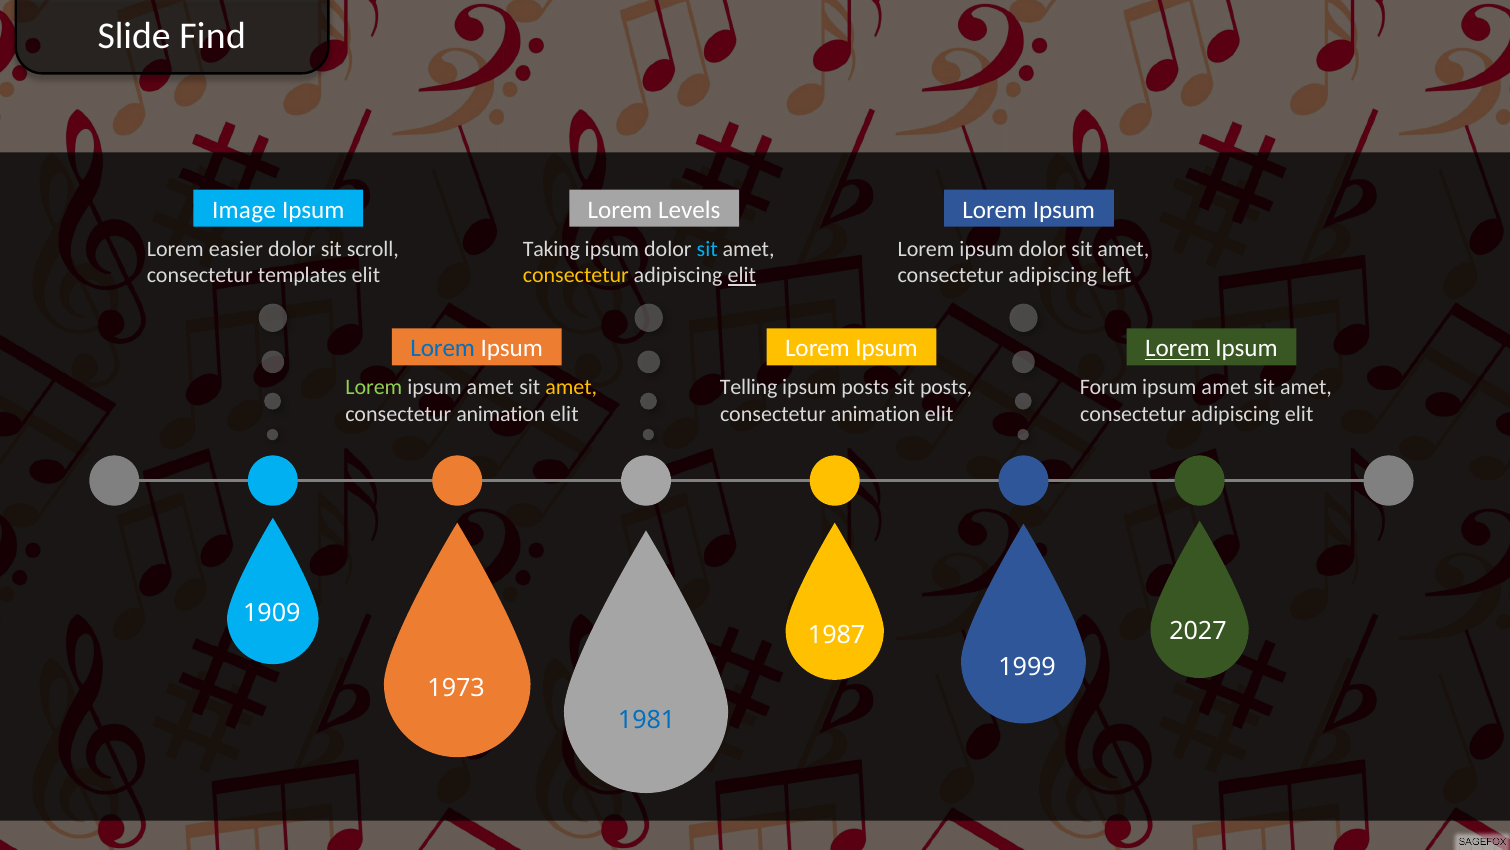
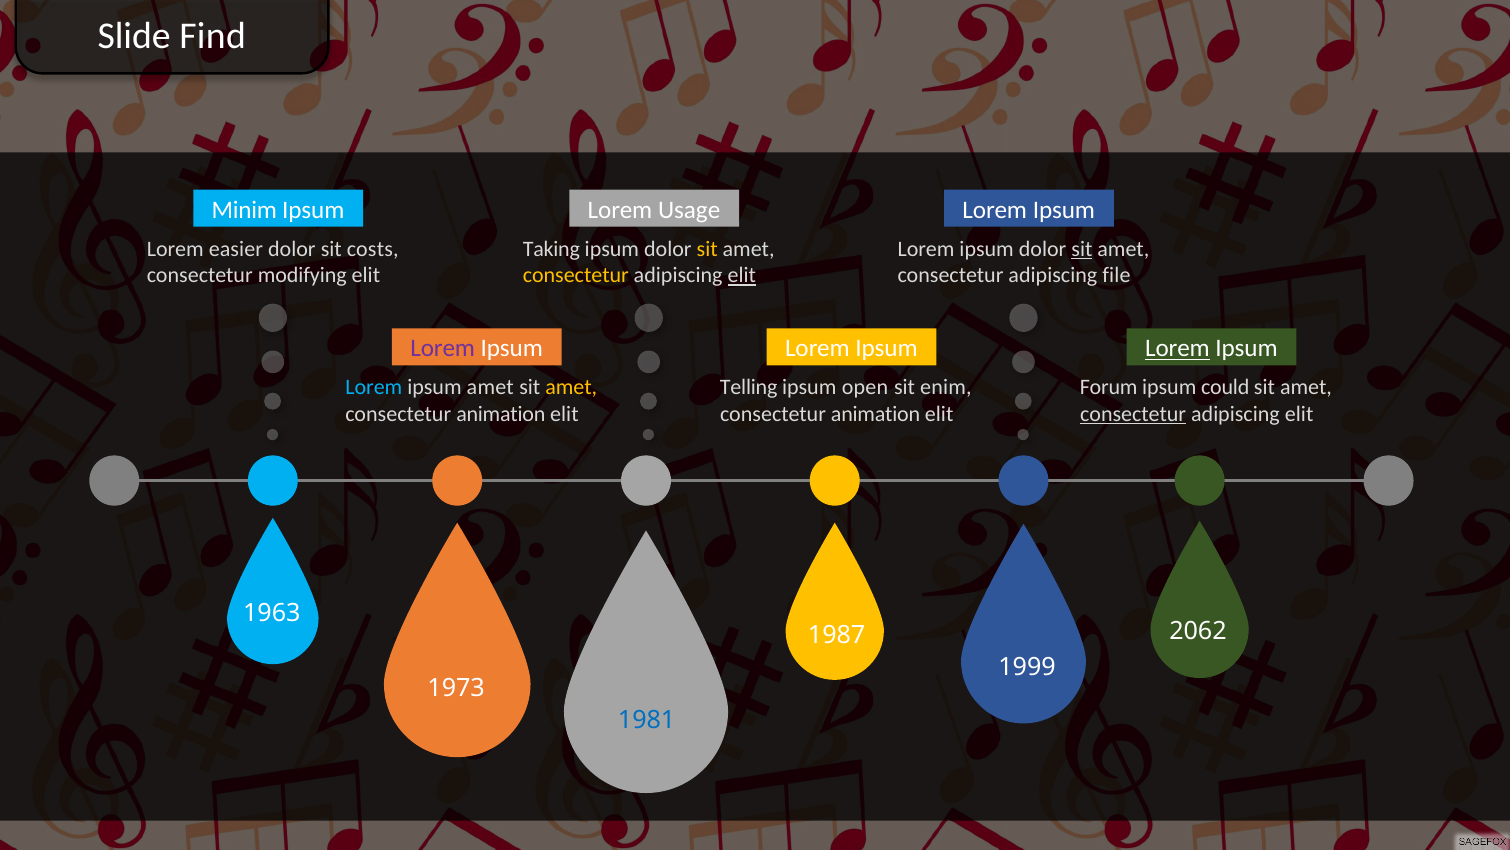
Image: Image -> Minim
Levels: Levels -> Usage
scroll: scroll -> costs
sit at (707, 249) colour: light blue -> yellow
sit at (1082, 249) underline: none -> present
templates: templates -> modifying
left: left -> file
Lorem at (443, 348) colour: blue -> purple
Lorem at (374, 387) colour: light green -> light blue
ipsum posts: posts -> open
sit posts: posts -> enim
amet at (1225, 387): amet -> could
consectetur at (1133, 414) underline: none -> present
1909: 1909 -> 1963
2027: 2027 -> 2062
